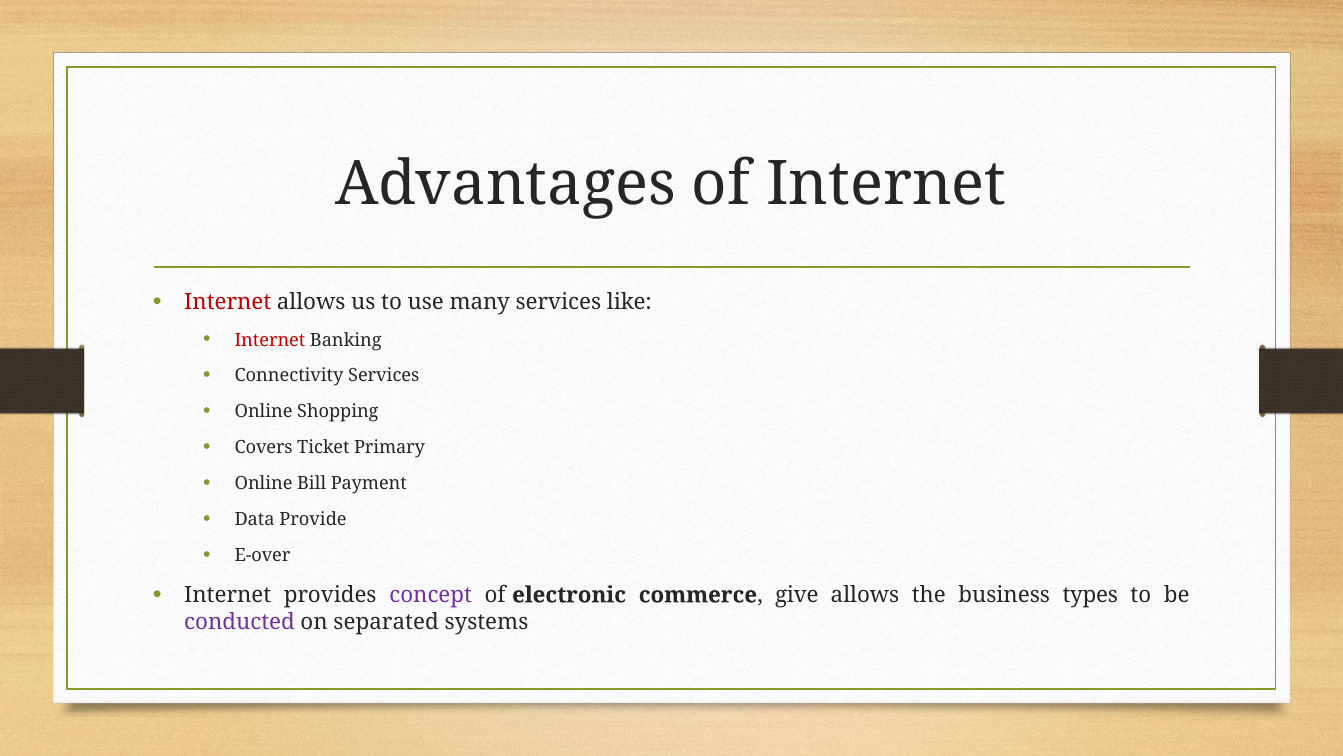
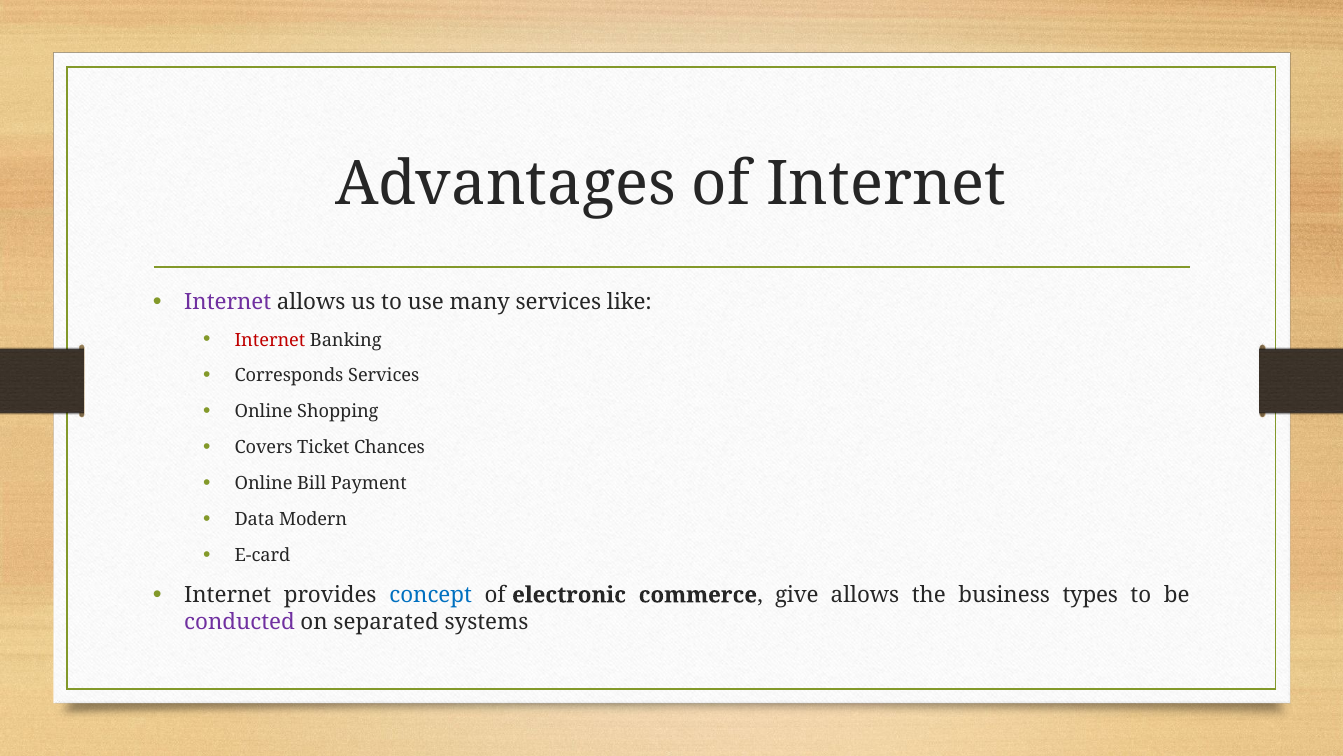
Internet at (228, 302) colour: red -> purple
Connectivity: Connectivity -> Corresponds
Primary: Primary -> Chances
Provide: Provide -> Modern
E-over: E-over -> E-card
concept colour: purple -> blue
